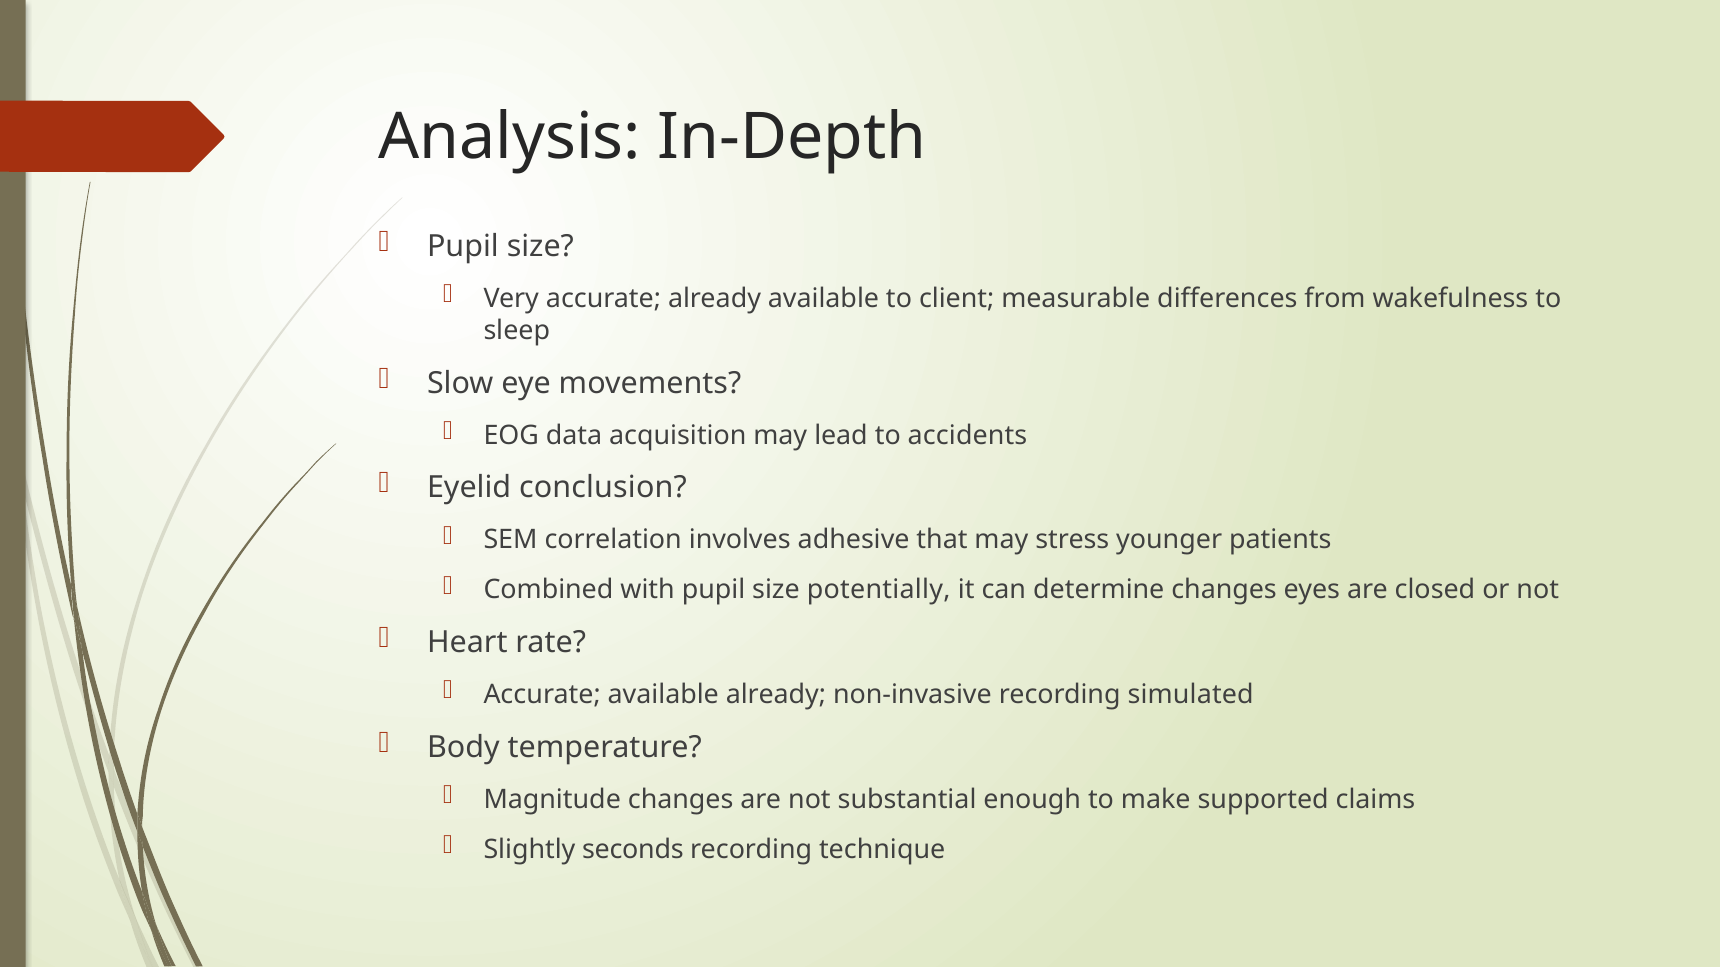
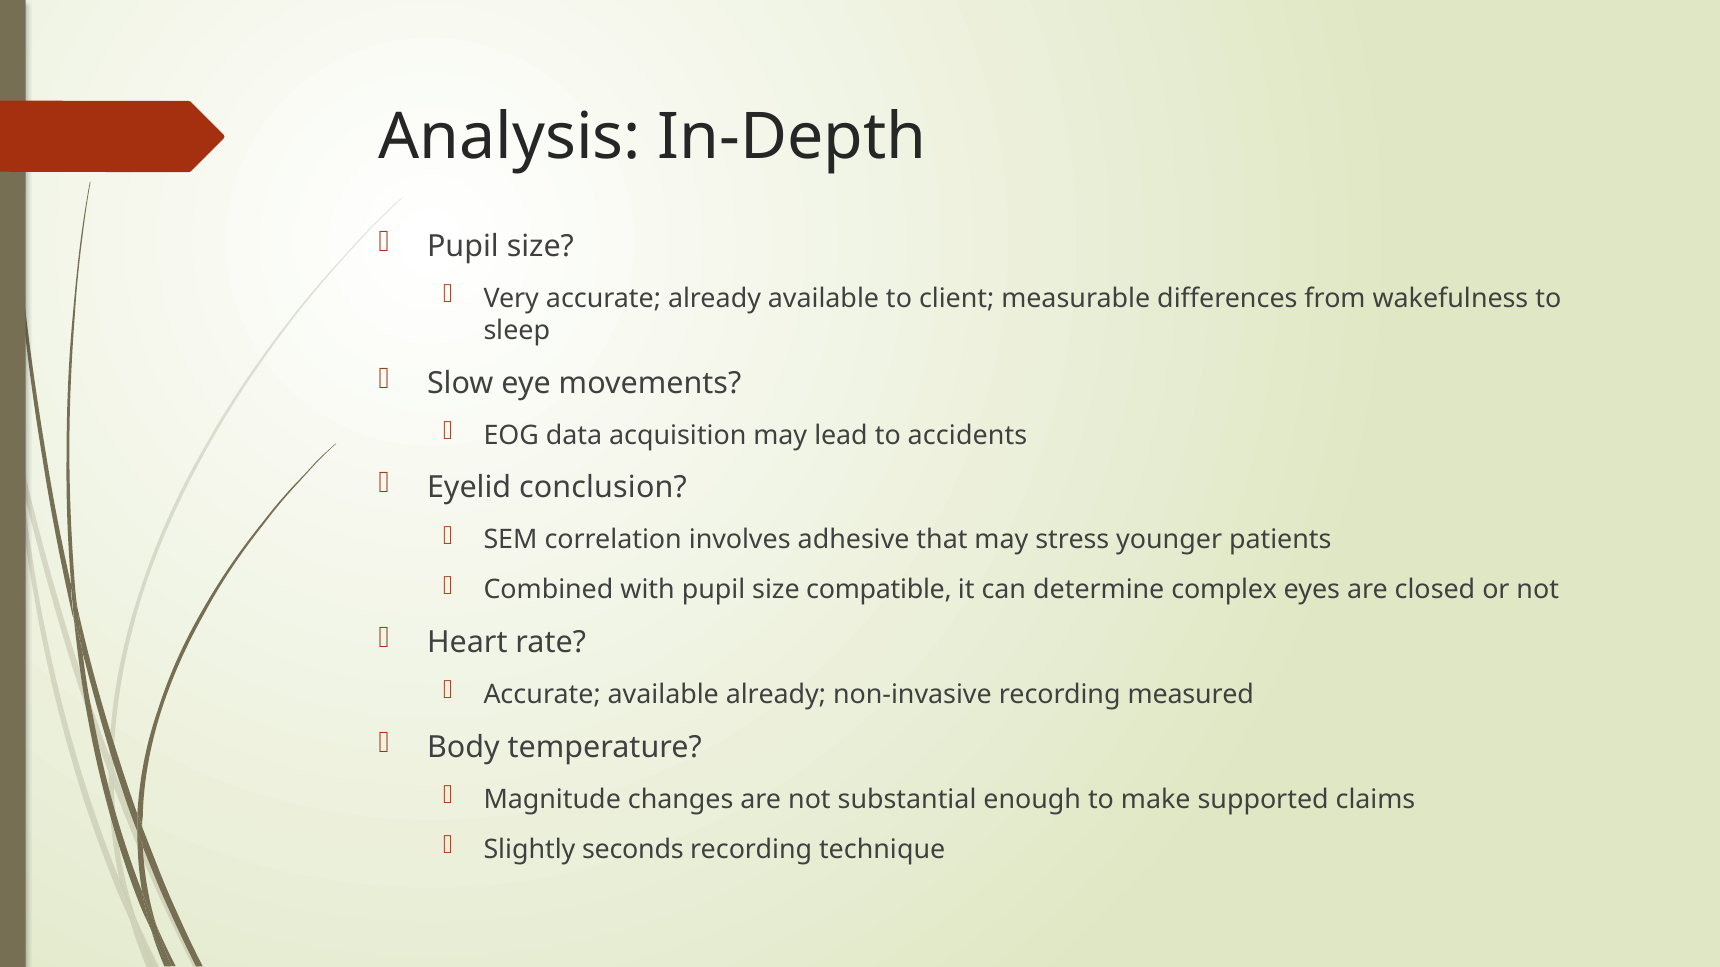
potentially: potentially -> compatible
determine changes: changes -> complex
simulated: simulated -> measured
